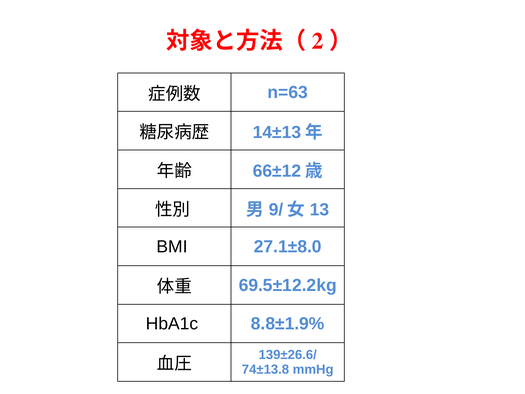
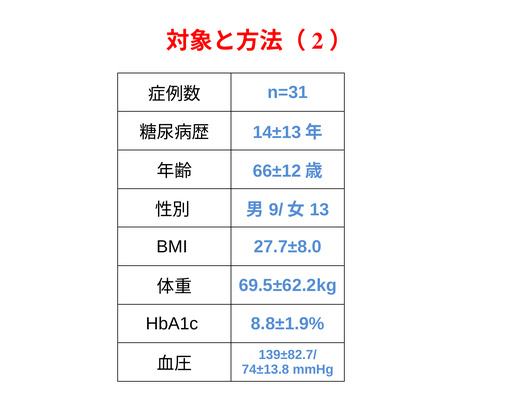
n=63: n=63 -> n=31
27.1±8.0: 27.1±8.0 -> 27.7±8.0
69.5±12.2kg: 69.5±12.2kg -> 69.5±62.2kg
139±26.6/: 139±26.6/ -> 139±82.7/
